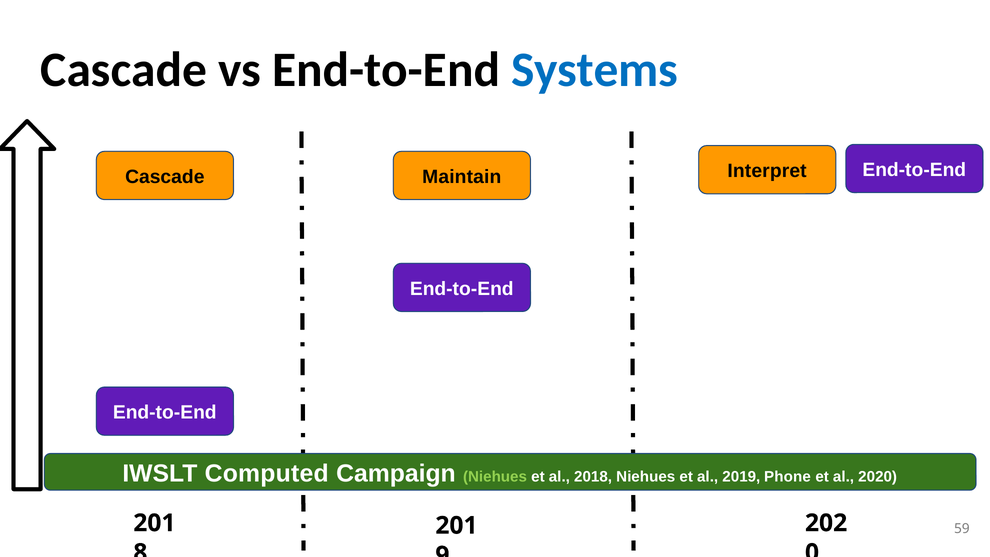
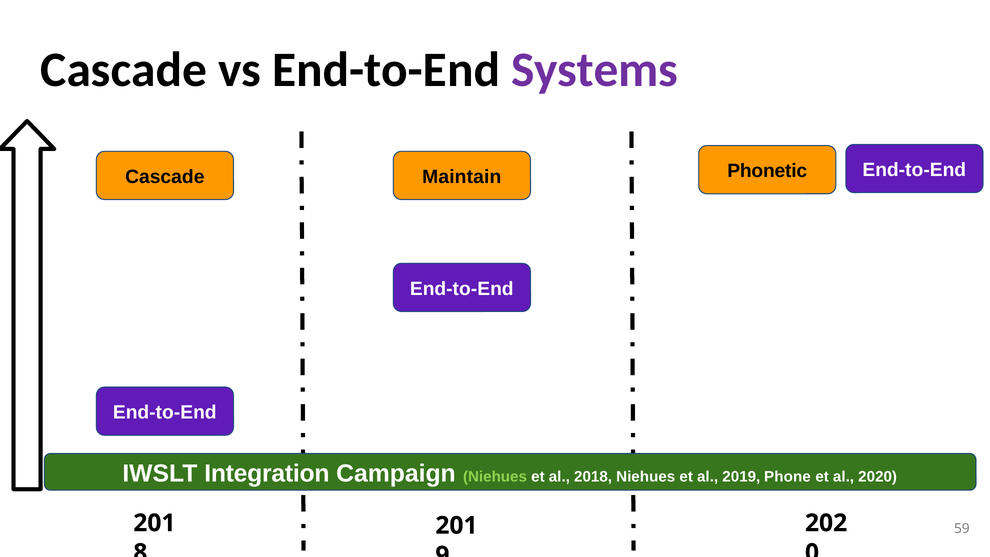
Systems colour: blue -> purple
Interpret: Interpret -> Phonetic
Computed: Computed -> Integration
